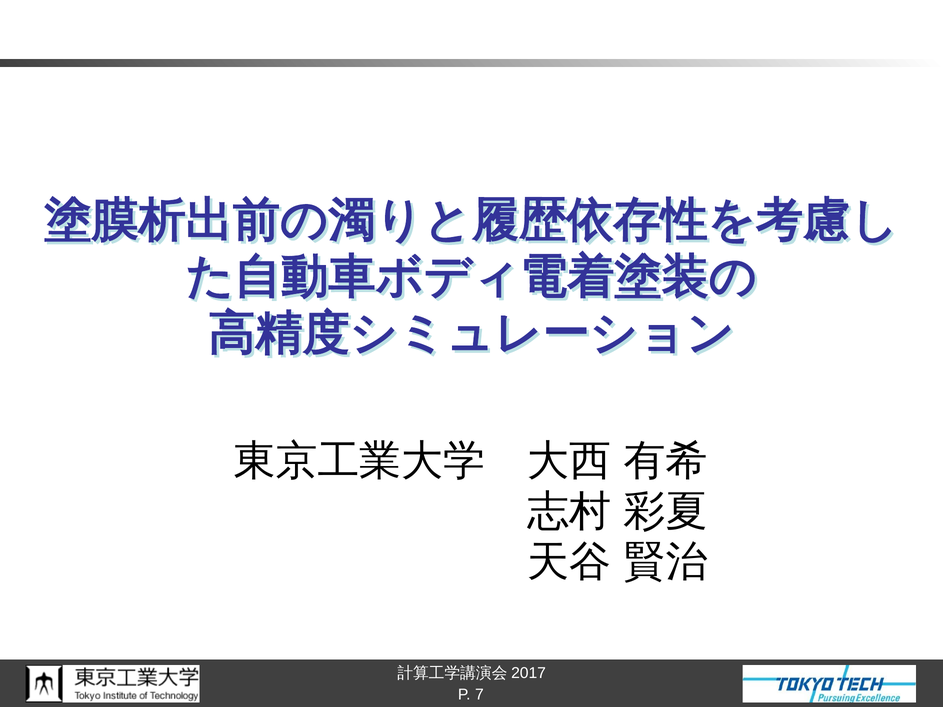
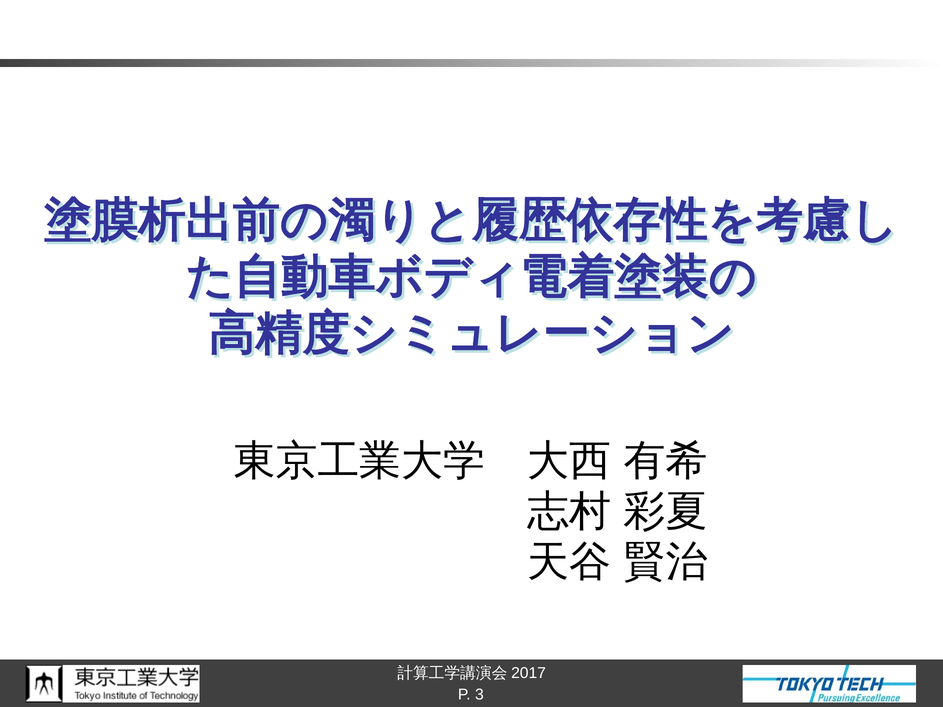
7: 7 -> 3
